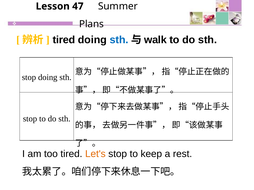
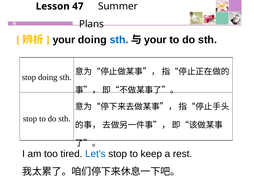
tired at (64, 40): tired -> your
walk at (155, 40): walk -> your
Let's colour: orange -> blue
